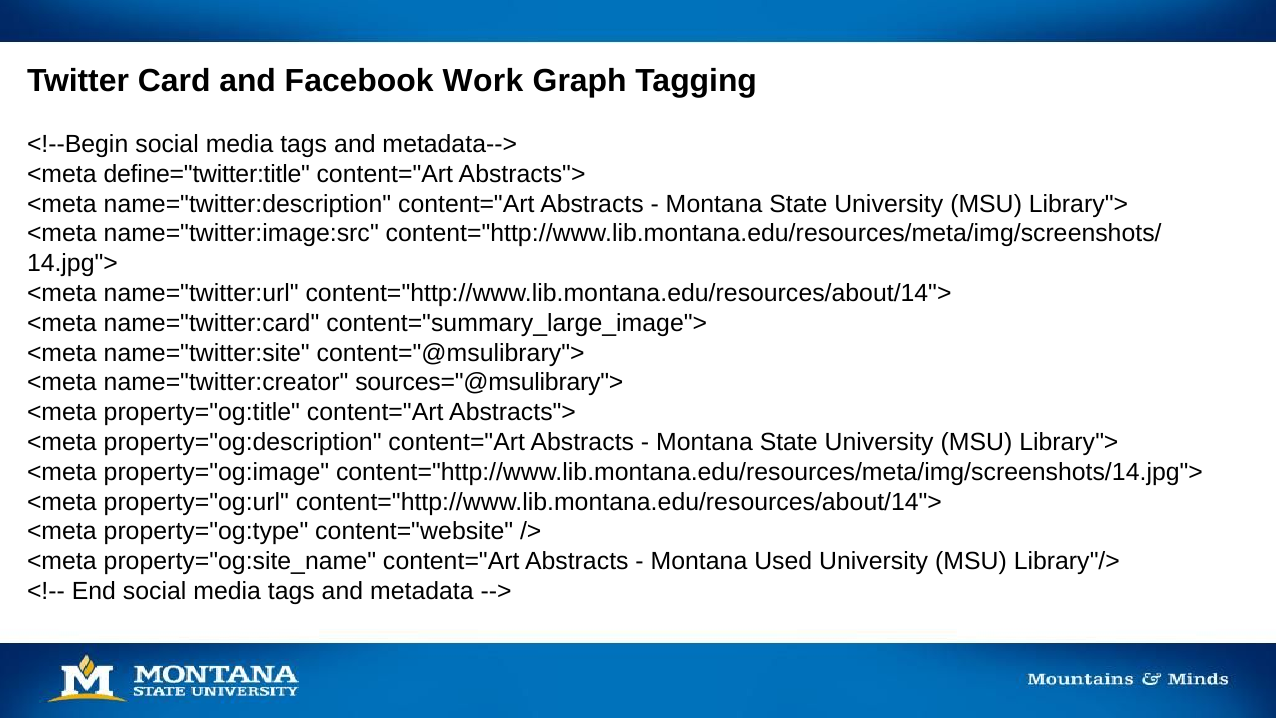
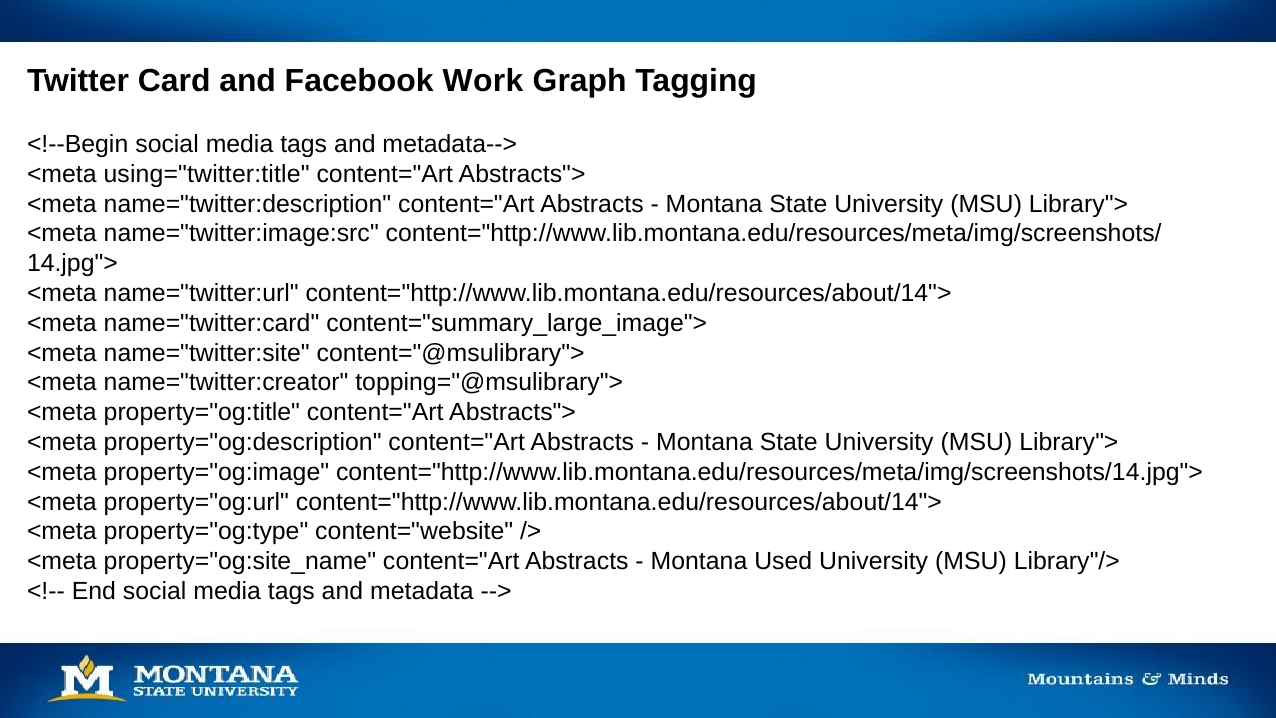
define="twitter:title: define="twitter:title -> using="twitter:title
sources="@msulibrary">: sources="@msulibrary"> -> topping="@msulibrary">
